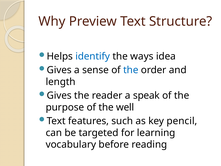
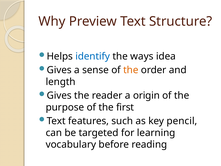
the at (131, 70) colour: blue -> orange
speak: speak -> origin
well: well -> first
